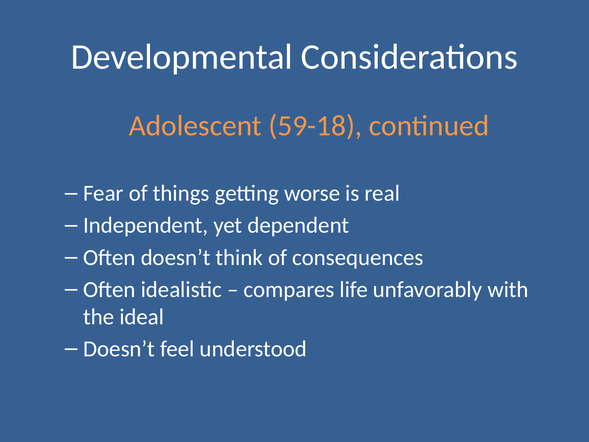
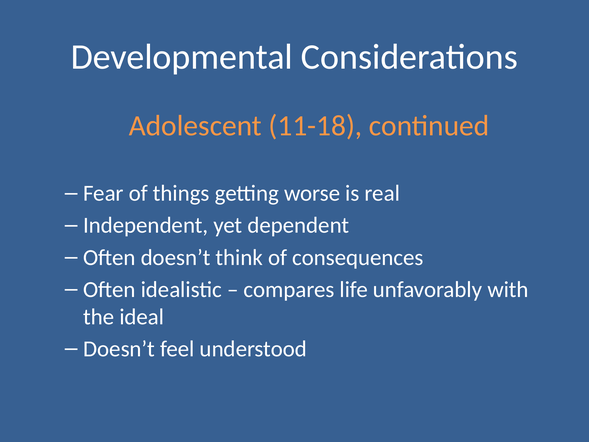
59-18: 59-18 -> 11-18
